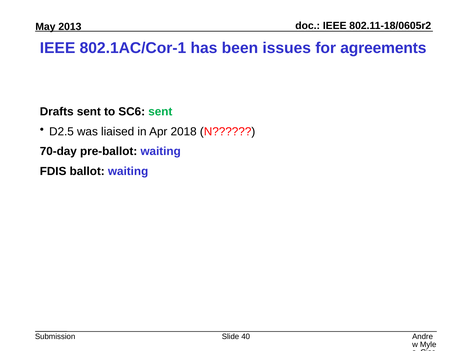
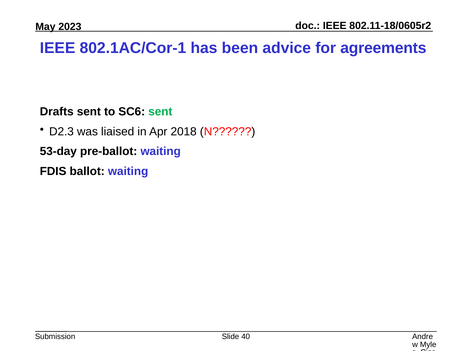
2013: 2013 -> 2023
issues: issues -> advice
D2.5: D2.5 -> D2.3
70-day: 70-day -> 53-day
